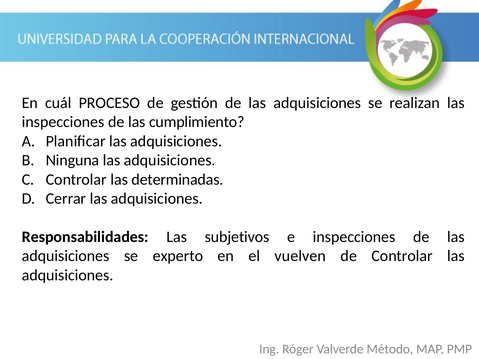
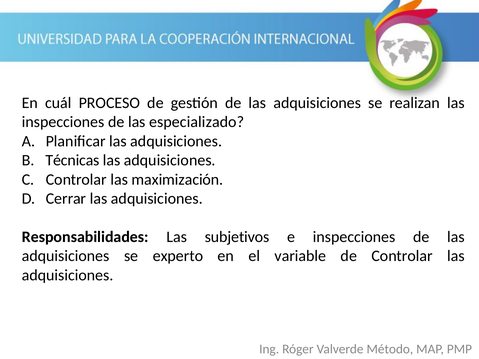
cumplimiento: cumplimiento -> especializado
Ninguna: Ninguna -> Técnicas
determinadas: determinadas -> maximización
vuelven: vuelven -> variable
